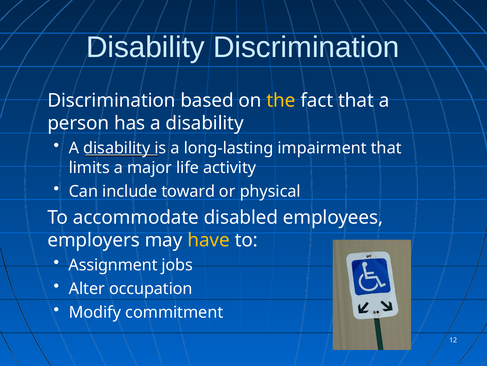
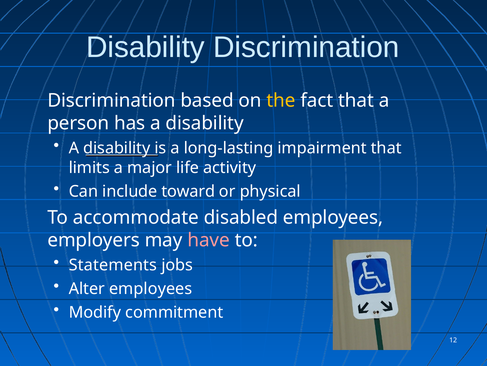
have colour: yellow -> pink
Assignment: Assignment -> Statements
Alter occupation: occupation -> employees
